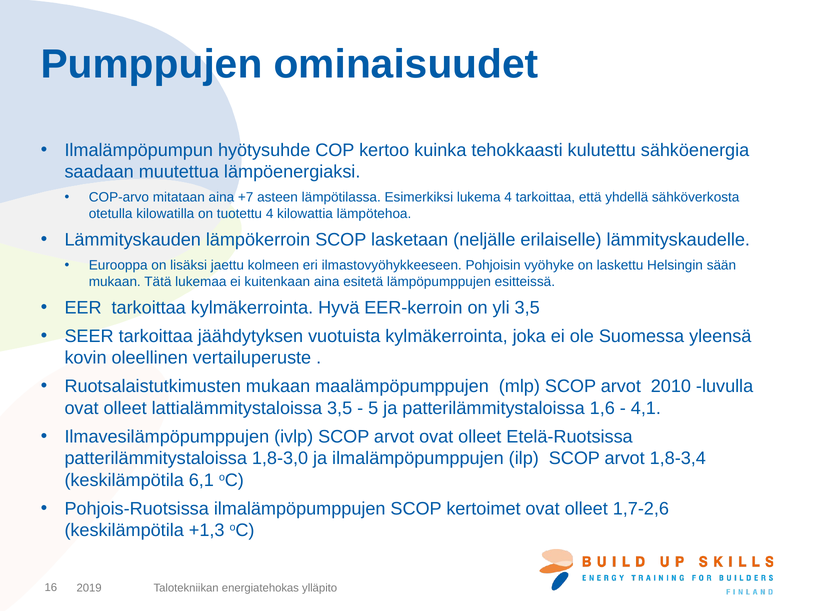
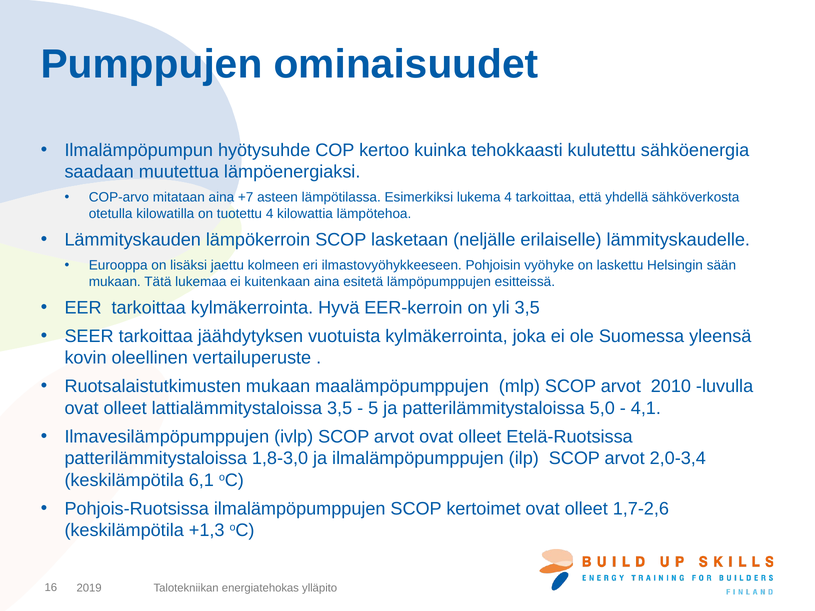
1,6: 1,6 -> 5,0
1,8-3,4: 1,8-3,4 -> 2,0-3,4
